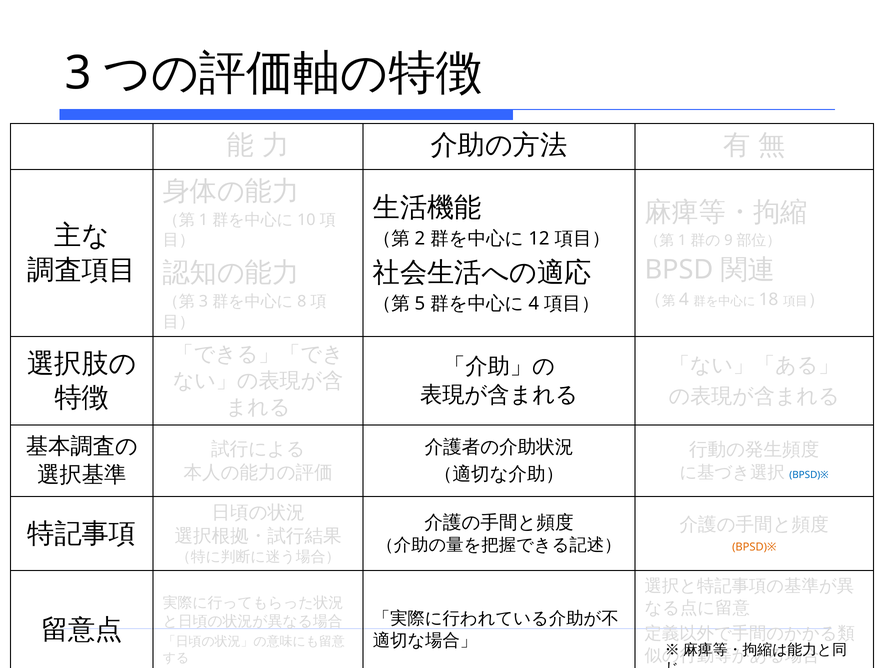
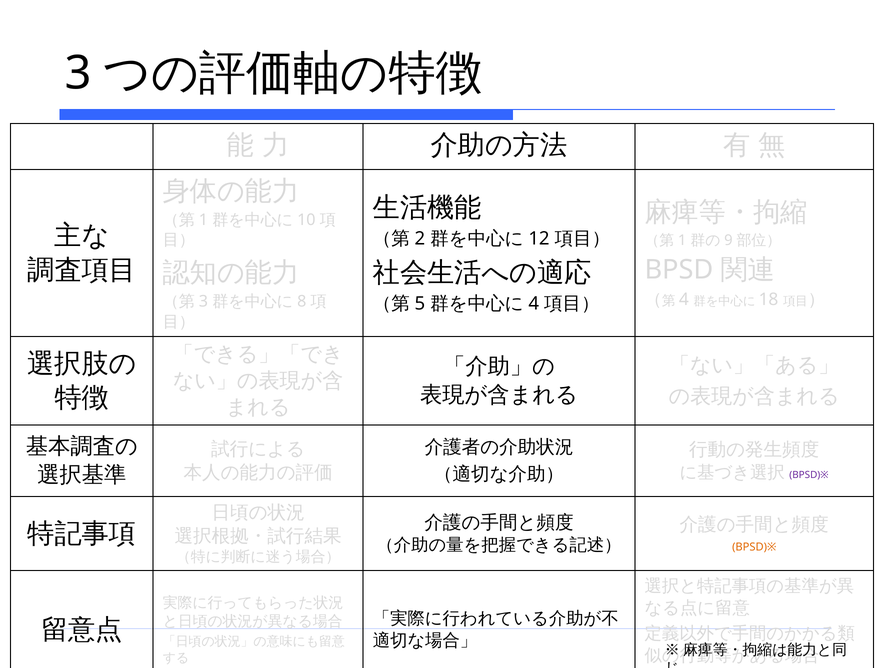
BPSD)※ at (809, 475) colour: blue -> purple
